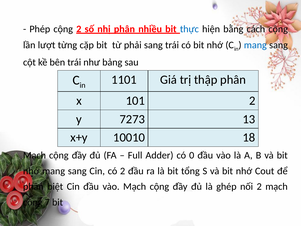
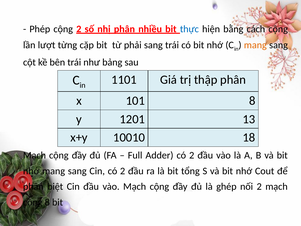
mang at (255, 45) colour: blue -> orange
101 2: 2 -> 8
7273: 7273 -> 1201
Adder có 0: 0 -> 2
cộng 7: 7 -> 8
